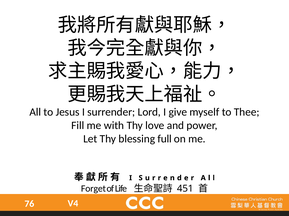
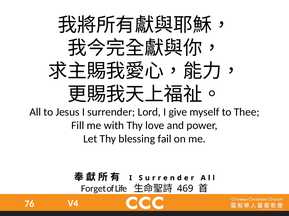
full: full -> fail
451: 451 -> 469
